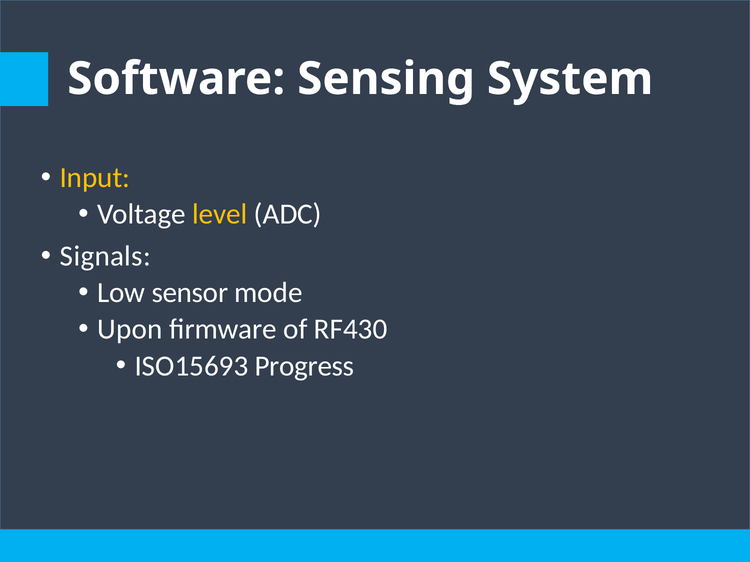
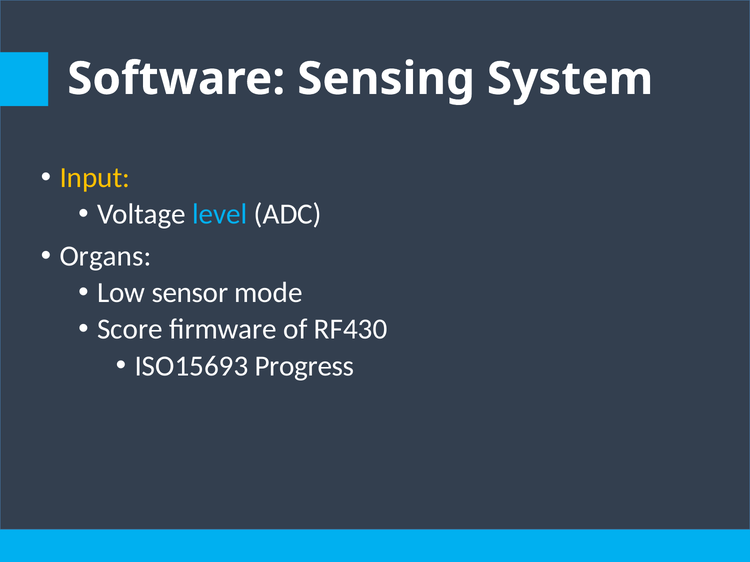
level colour: yellow -> light blue
Signals: Signals -> Organs
Upon: Upon -> Score
